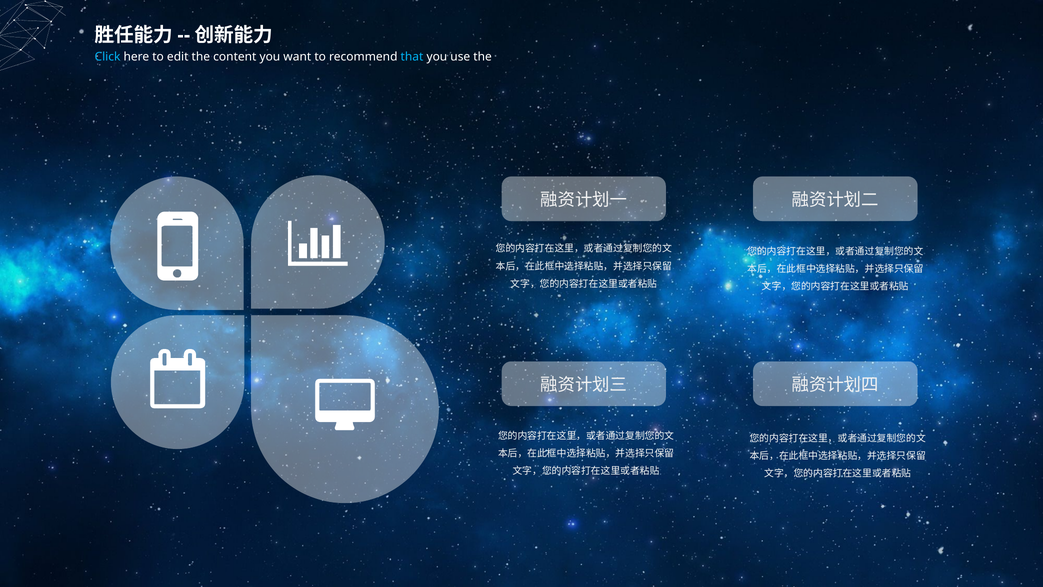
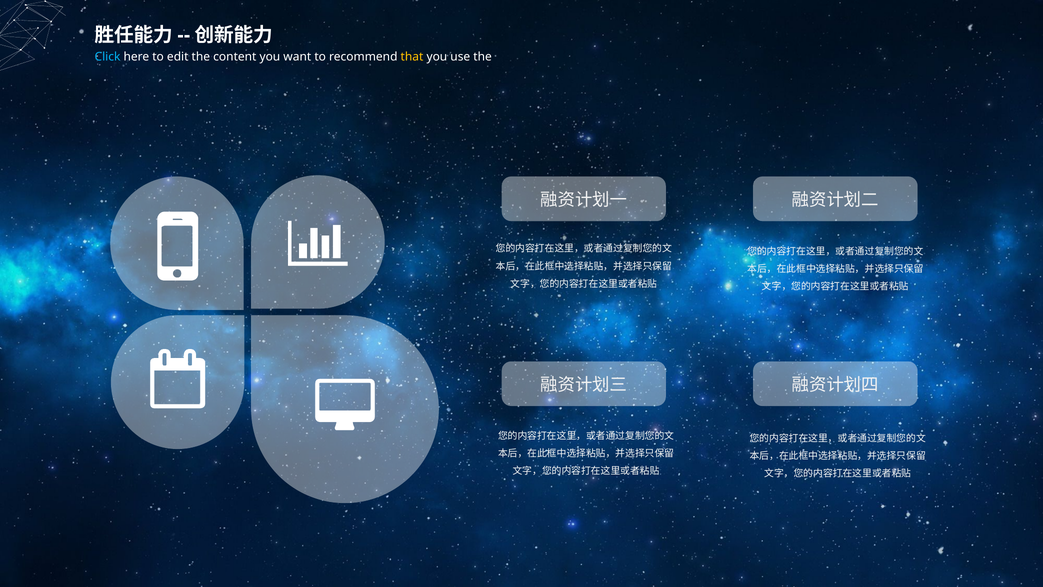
that colour: light blue -> yellow
